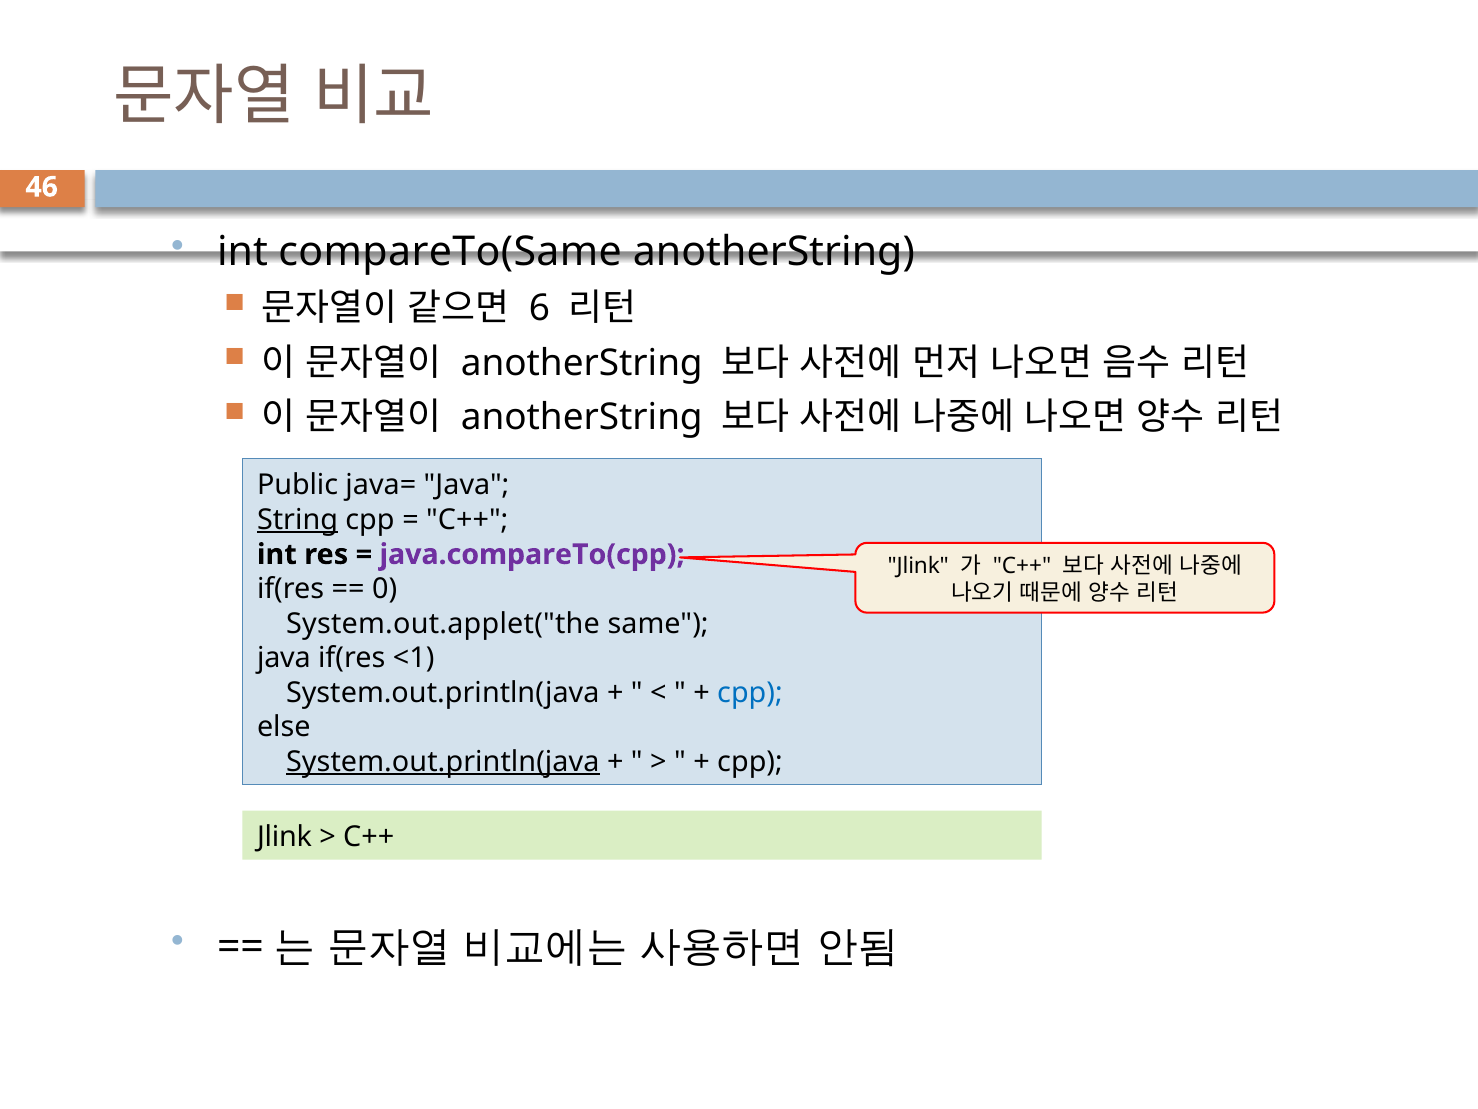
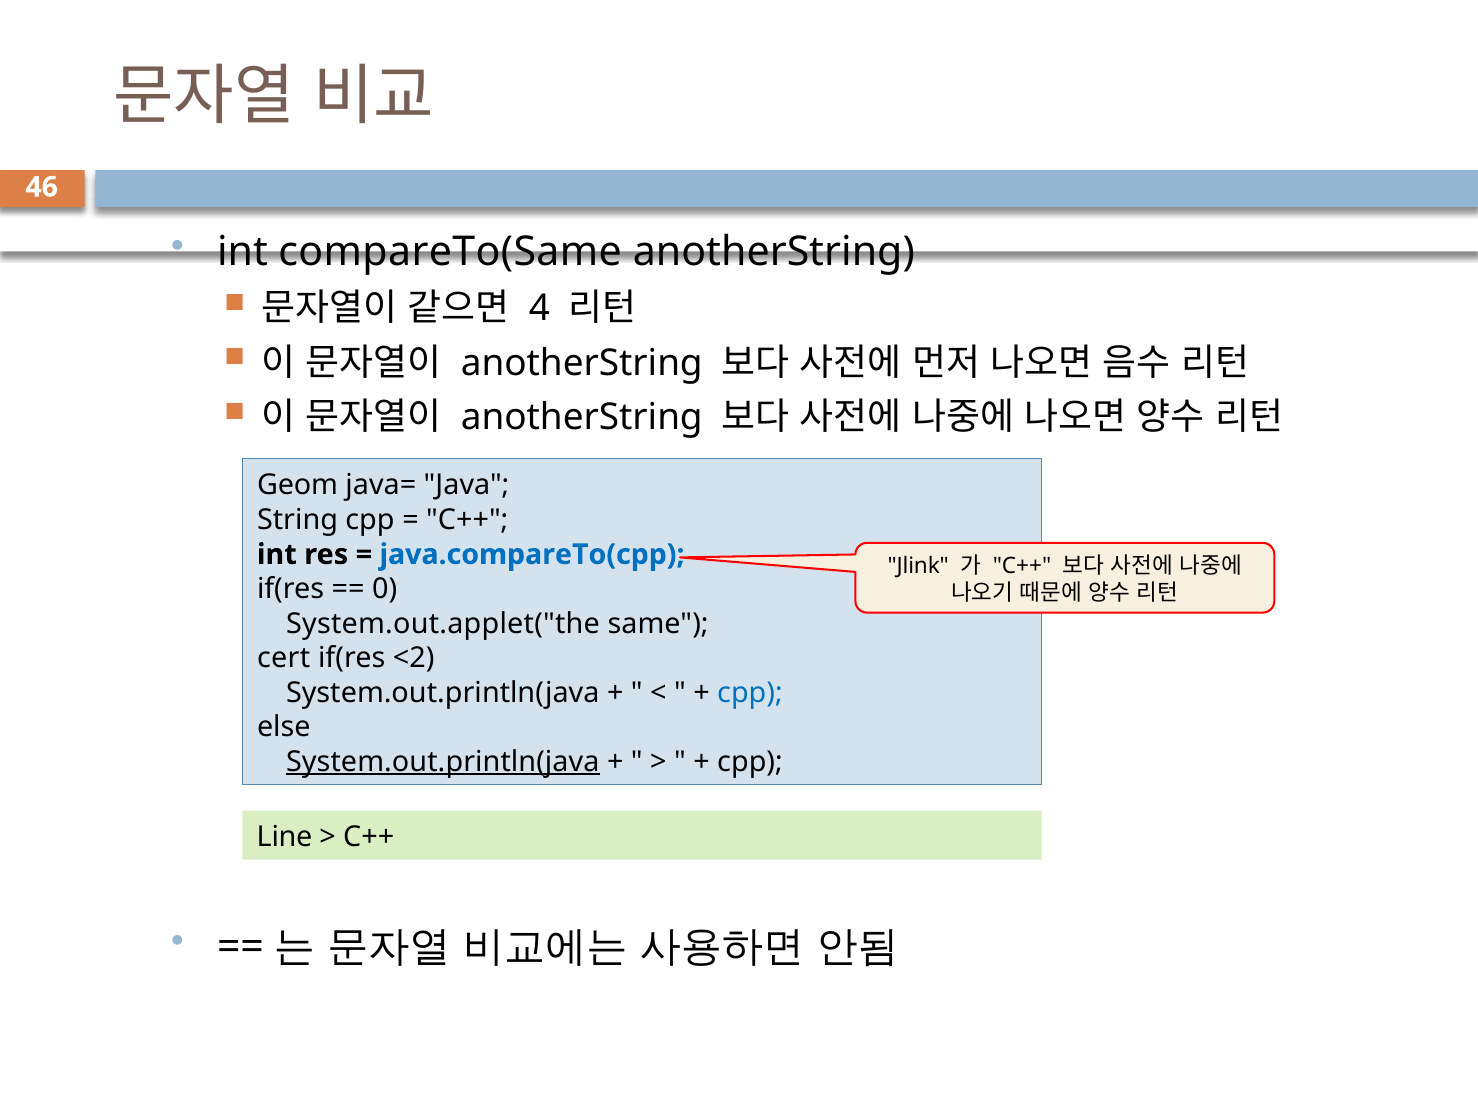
6: 6 -> 4
Public: Public -> Geom
String underline: present -> none
java.compareTo(cpp colour: purple -> blue
java at (284, 658): java -> cert
<1: <1 -> <2
Jlink at (285, 837): Jlink -> Line
